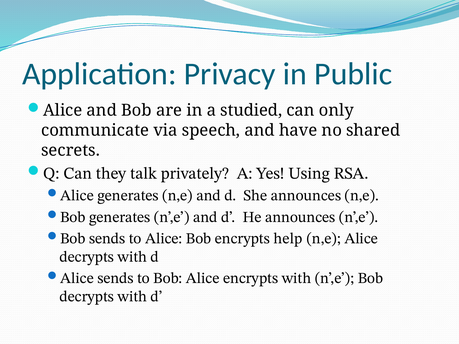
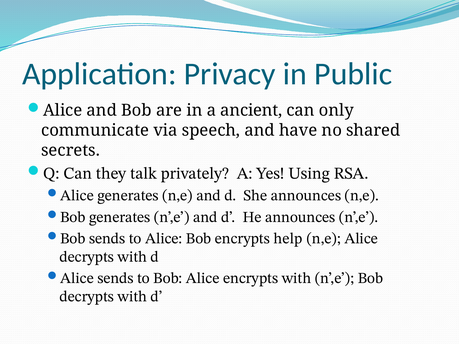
studied: studied -> ancient
